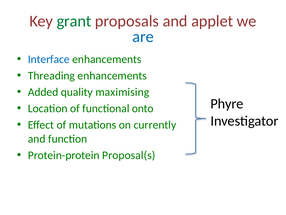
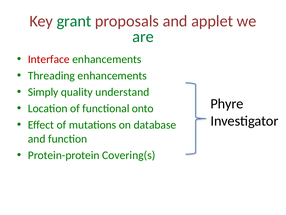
are colour: blue -> green
Interface colour: blue -> red
Added: Added -> Simply
maximising: maximising -> understand
currently: currently -> database
Proposal(s: Proposal(s -> Covering(s
